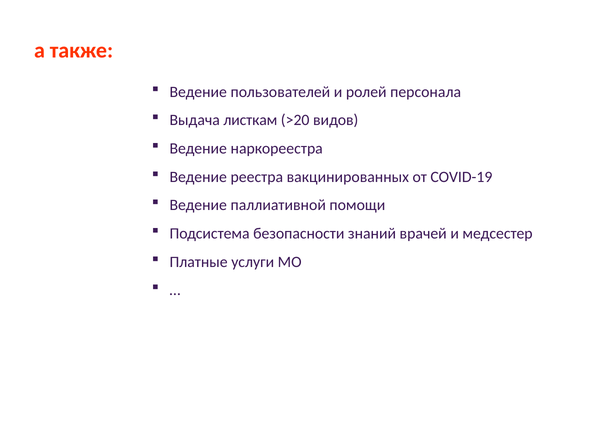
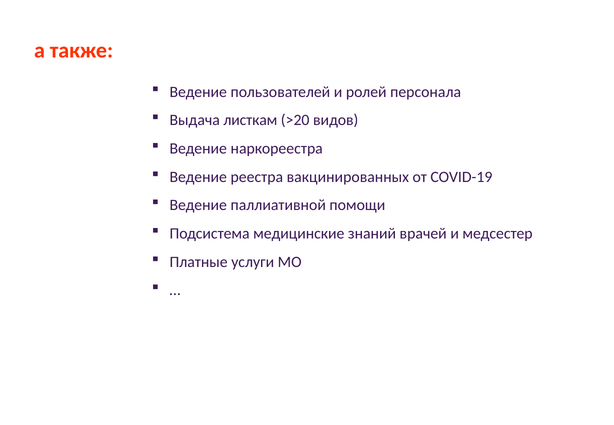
безопасности: безопасности -> медицинские
